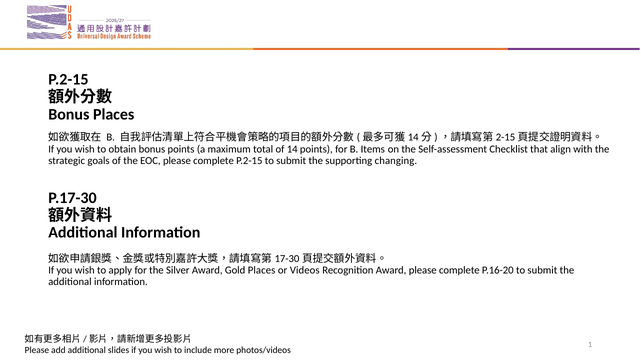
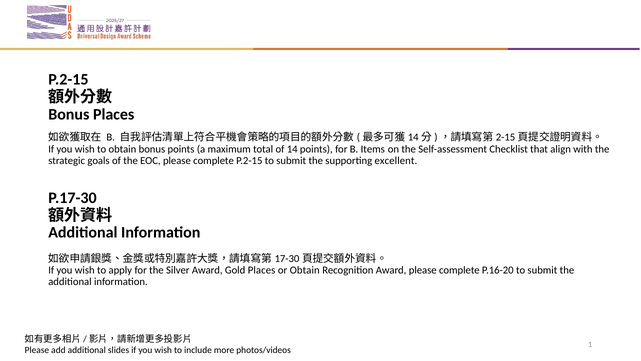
changing: changing -> excellent
or Videos: Videos -> Obtain
